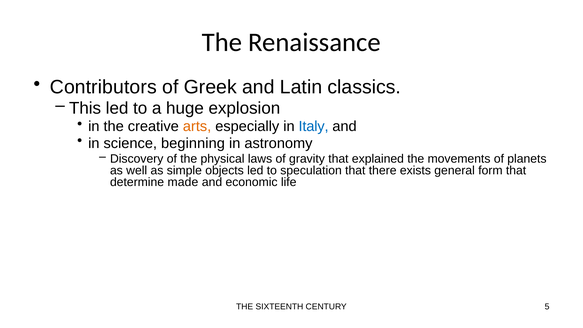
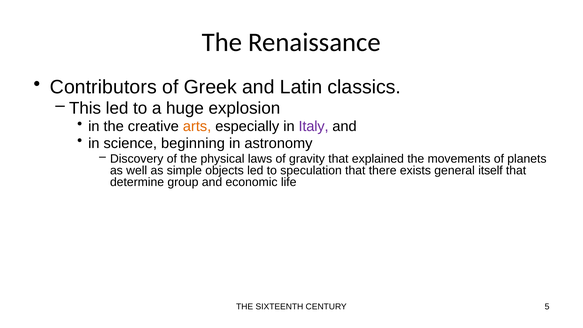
Italy colour: blue -> purple
form: form -> itself
made: made -> group
